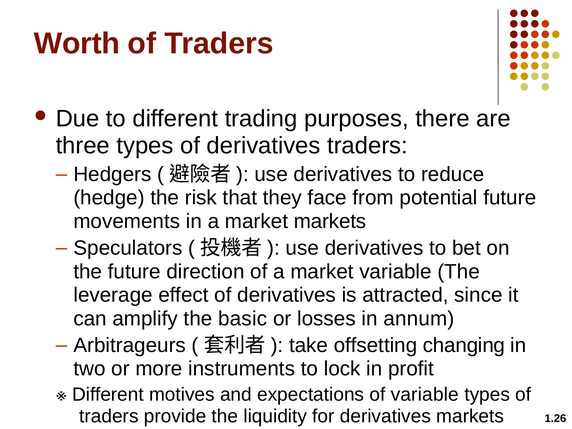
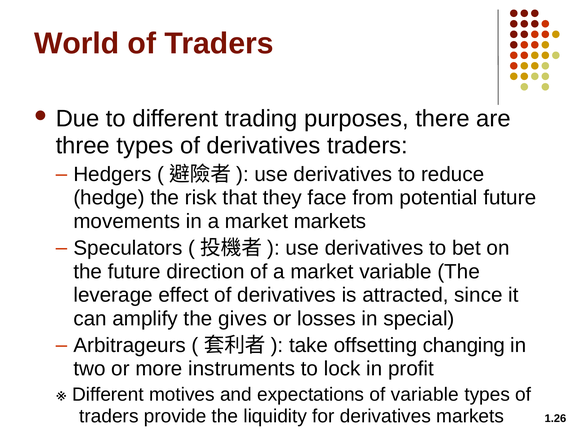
Worth: Worth -> World
basic: basic -> gives
annum: annum -> special
